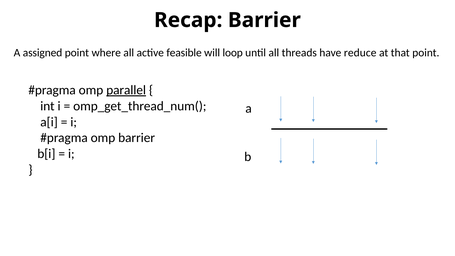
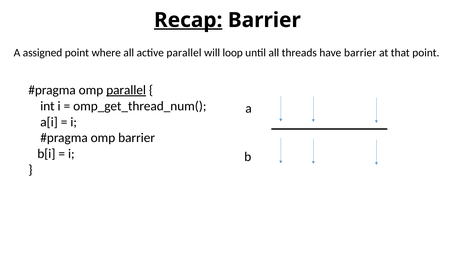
Recap underline: none -> present
active feasible: feasible -> parallel
have reduce: reduce -> barrier
